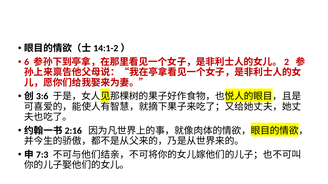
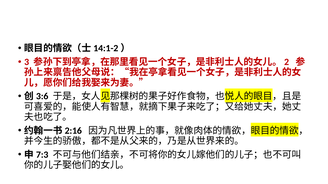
6: 6 -> 3
